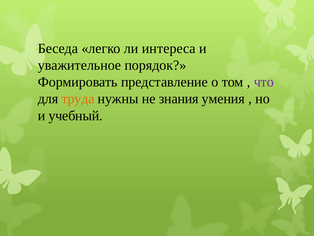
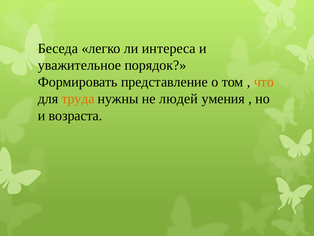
что colour: purple -> orange
знания: знания -> людей
учебный: учебный -> возраста
